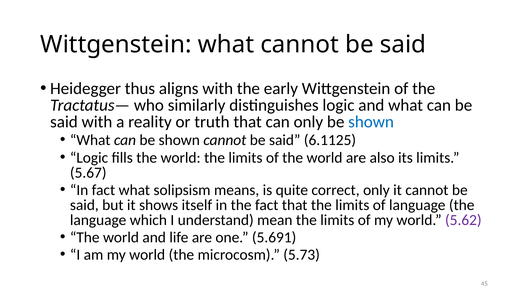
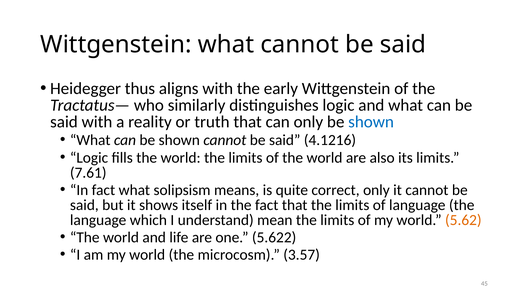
6.1125: 6.1125 -> 4.1216
5.67: 5.67 -> 7.61
5.62 colour: purple -> orange
5.691: 5.691 -> 5.622
5.73: 5.73 -> 3.57
